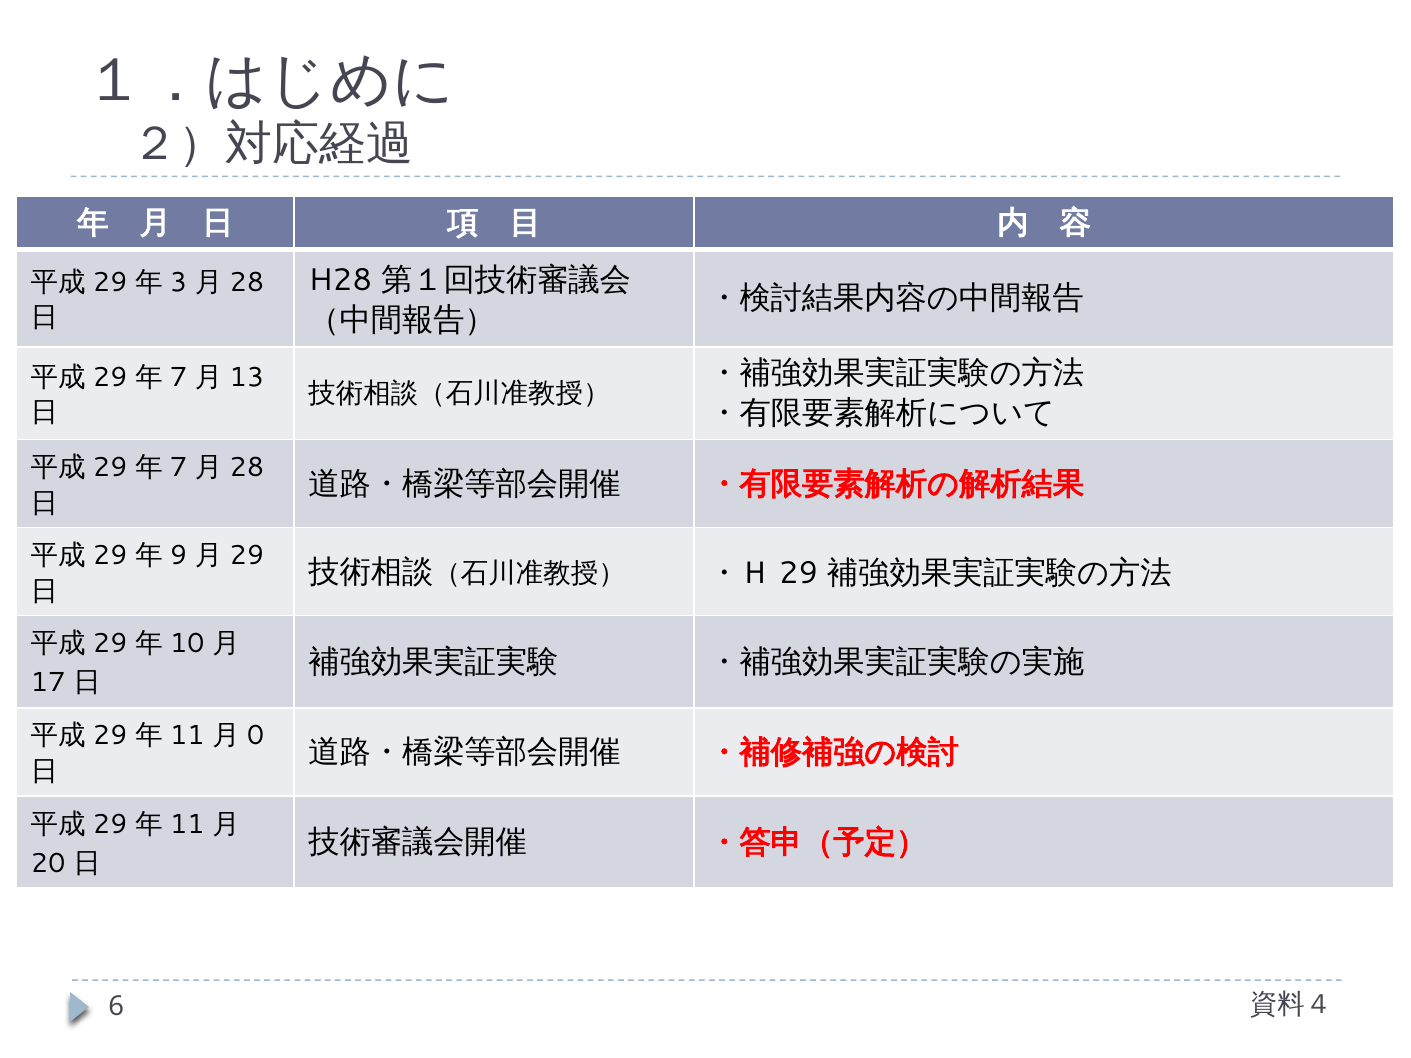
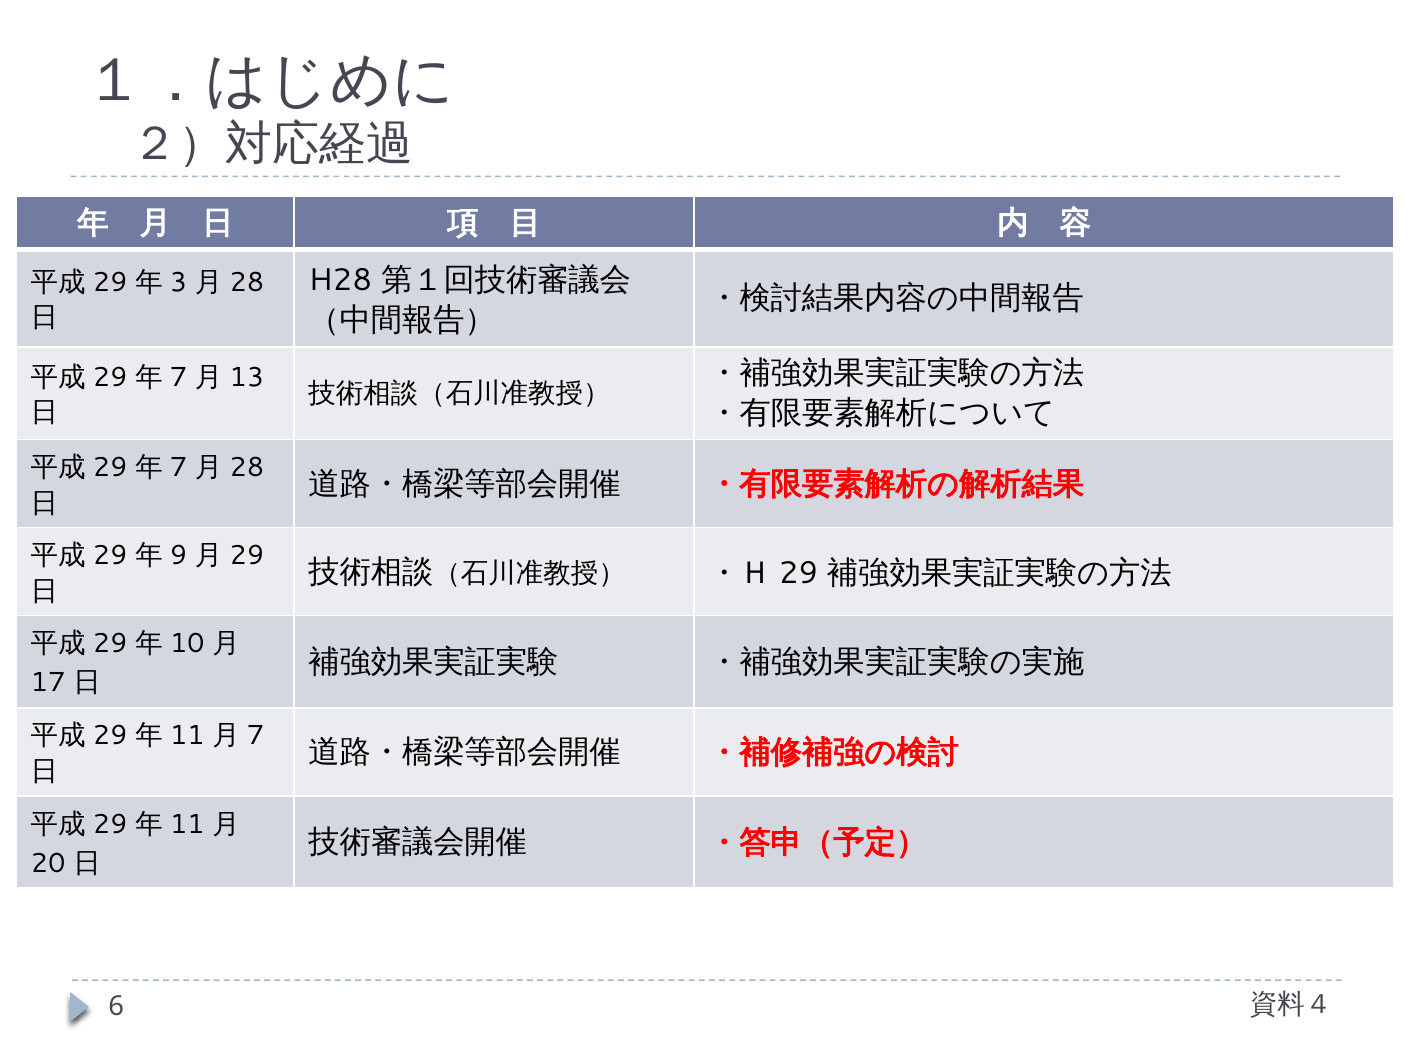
0 at (256, 736): 0 -> 7
